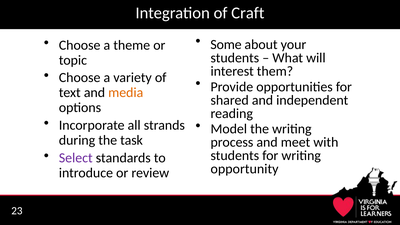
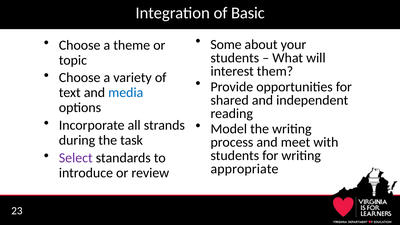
Craft: Craft -> Basic
media colour: orange -> blue
opportunity: opportunity -> appropriate
